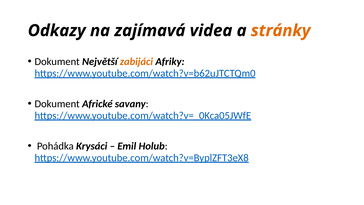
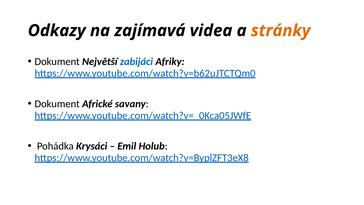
zabijáci colour: orange -> blue
